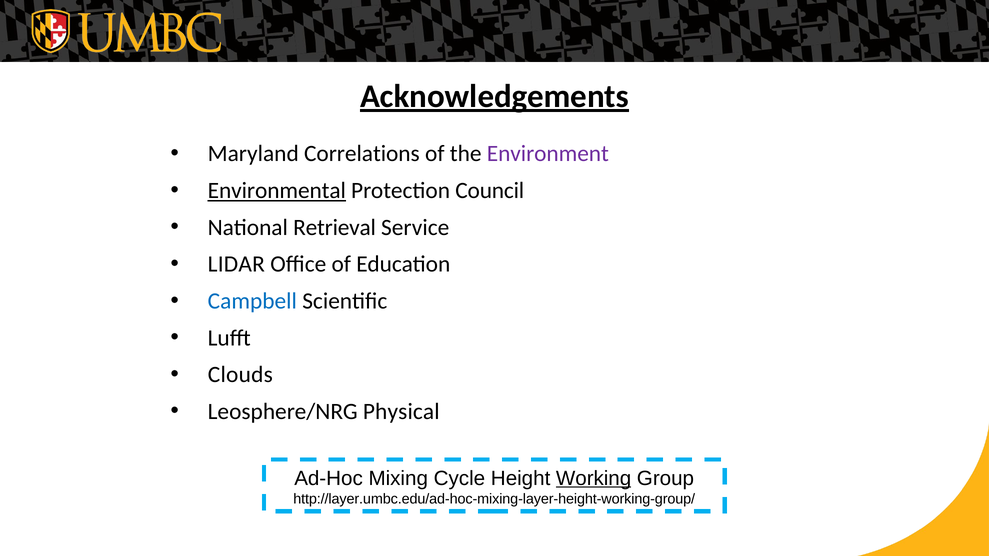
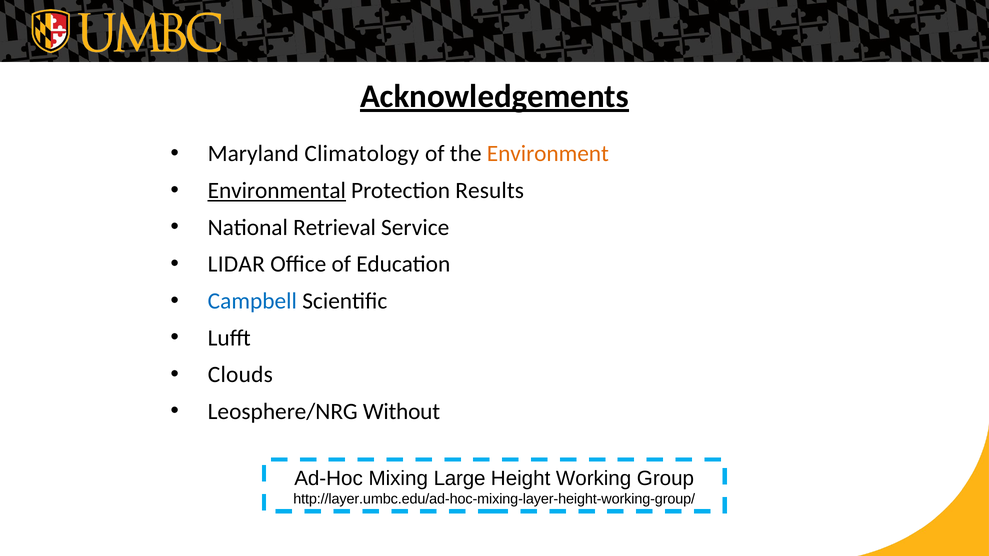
Correlations: Correlations -> Climatology
Environment colour: purple -> orange
Council: Council -> Results
Physical: Physical -> Without
Cycle: Cycle -> Large
Working underline: present -> none
